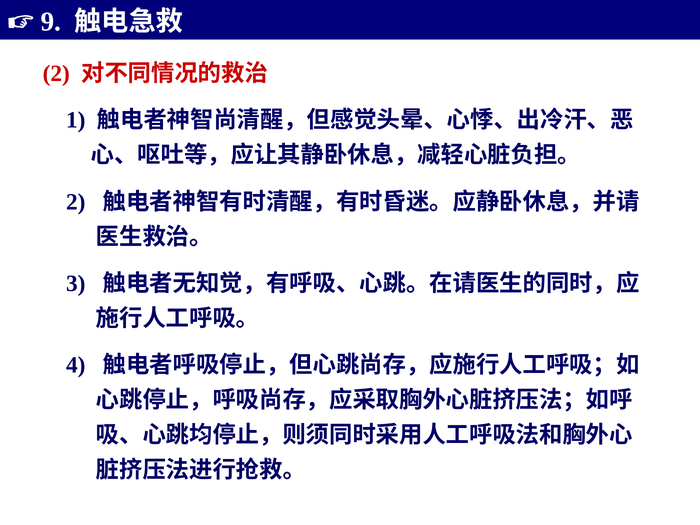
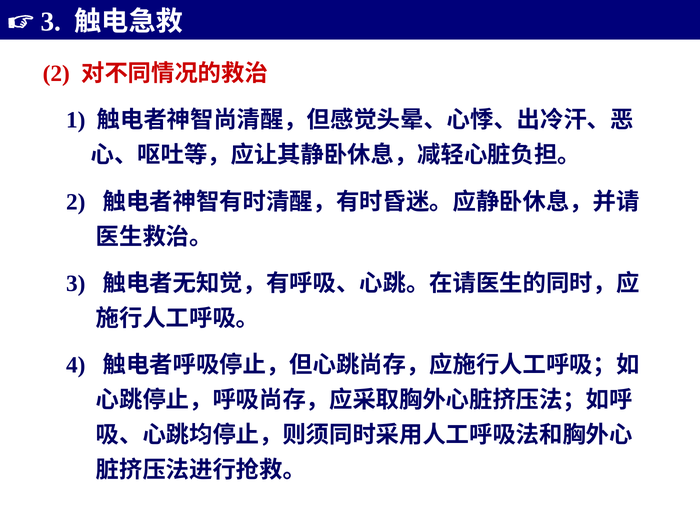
9 at (51, 22): 9 -> 3
